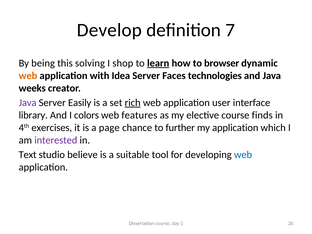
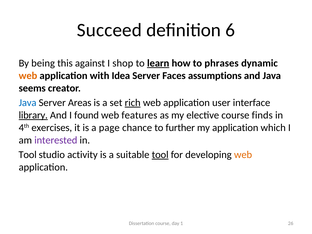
Develop: Develop -> Succeed
7: 7 -> 6
solving: solving -> against
browser: browser -> phrases
technologies: technologies -> assumptions
weeks: weeks -> seems
Java at (28, 103) colour: purple -> blue
Easily: Easily -> Areas
library underline: none -> present
colors: colors -> found
Text at (28, 155): Text -> Tool
believe: believe -> activity
tool at (160, 155) underline: none -> present
web at (243, 155) colour: blue -> orange
